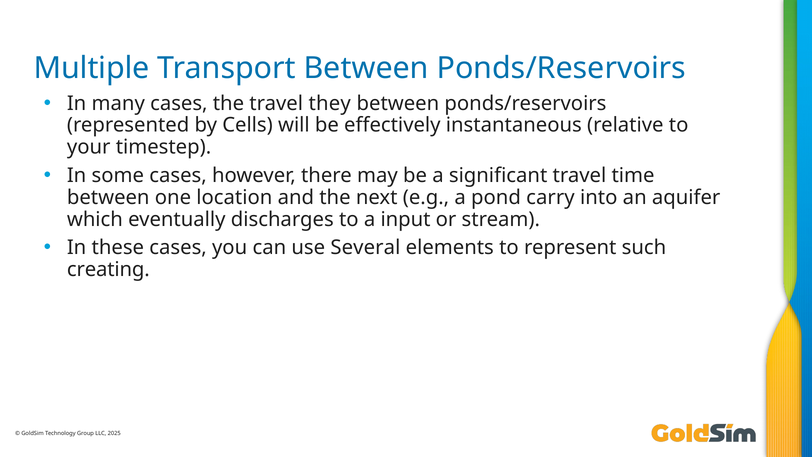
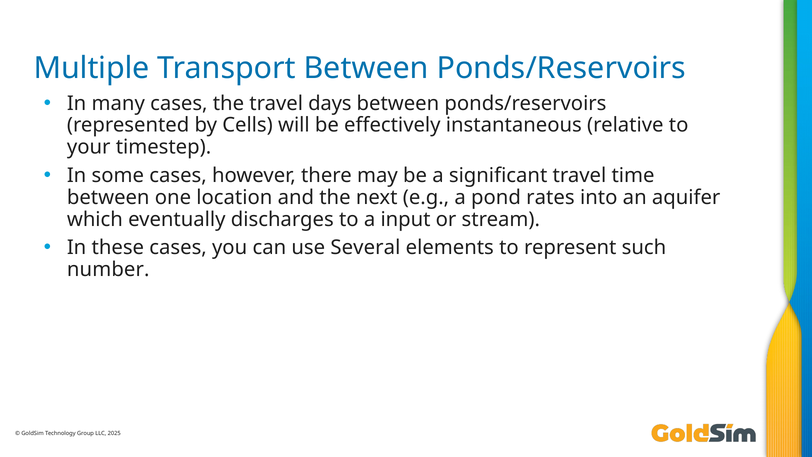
they: they -> days
carry: carry -> rates
creating: creating -> number
